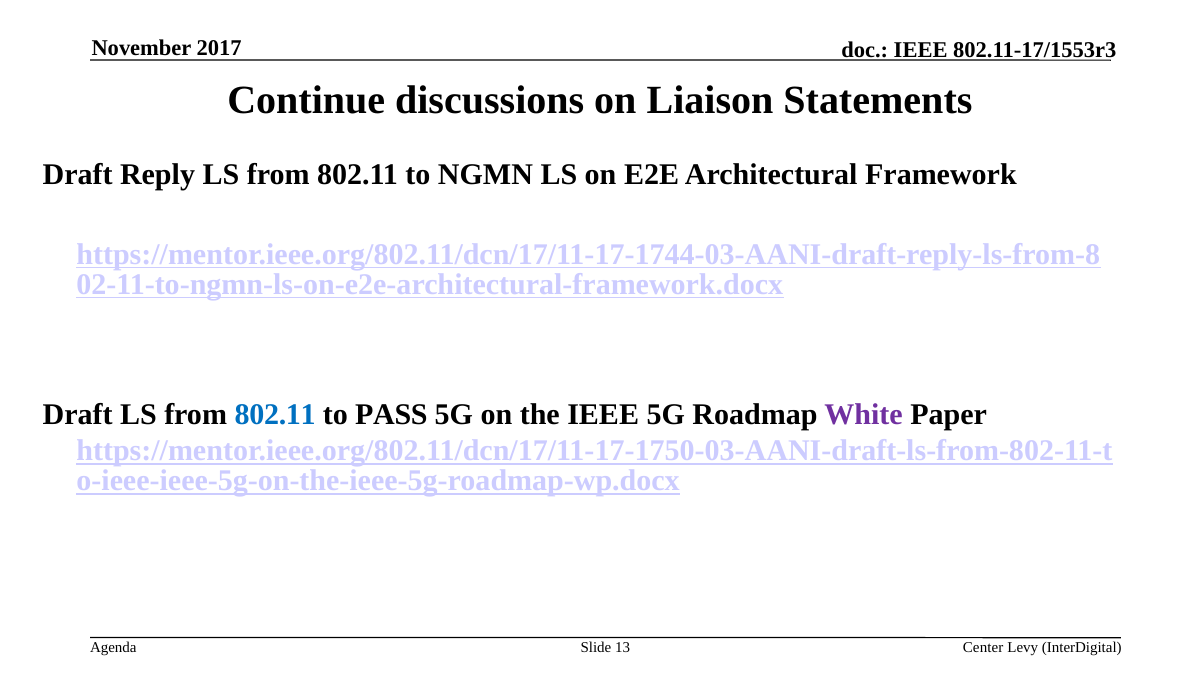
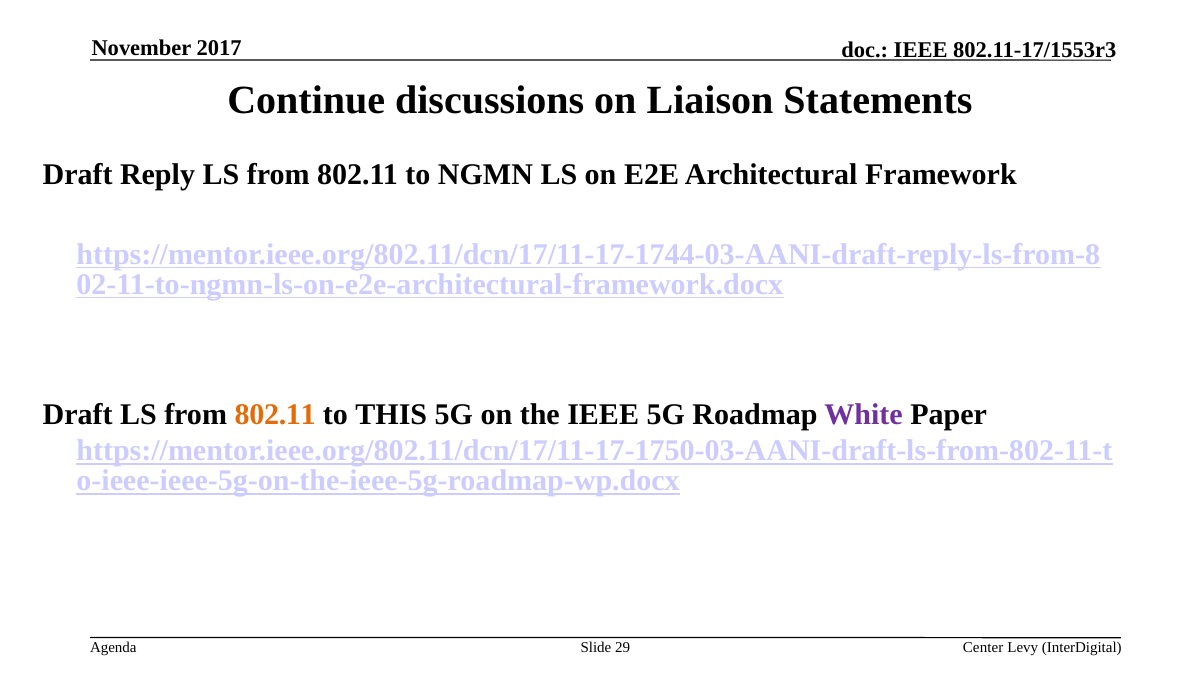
802.11 at (275, 415) colour: blue -> orange
PASS: PASS -> THIS
13: 13 -> 29
